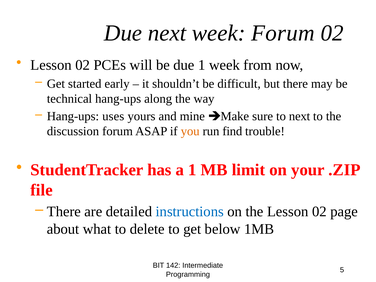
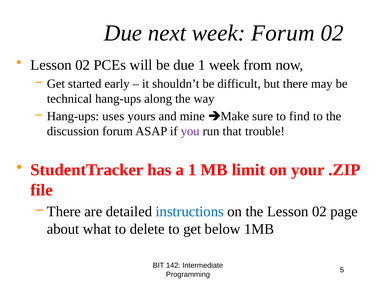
to next: next -> find
you colour: orange -> purple
find: find -> that
